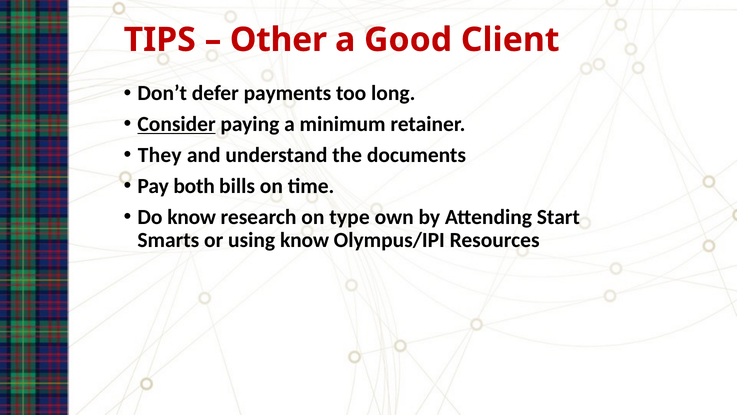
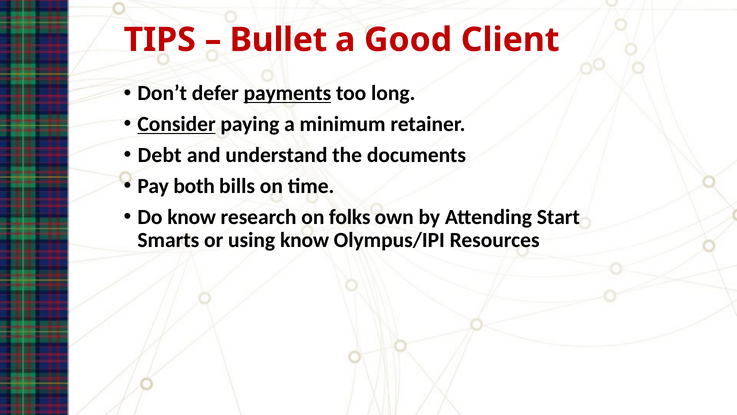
Other: Other -> Bullet
payments underline: none -> present
They: They -> Debt
type: type -> folks
